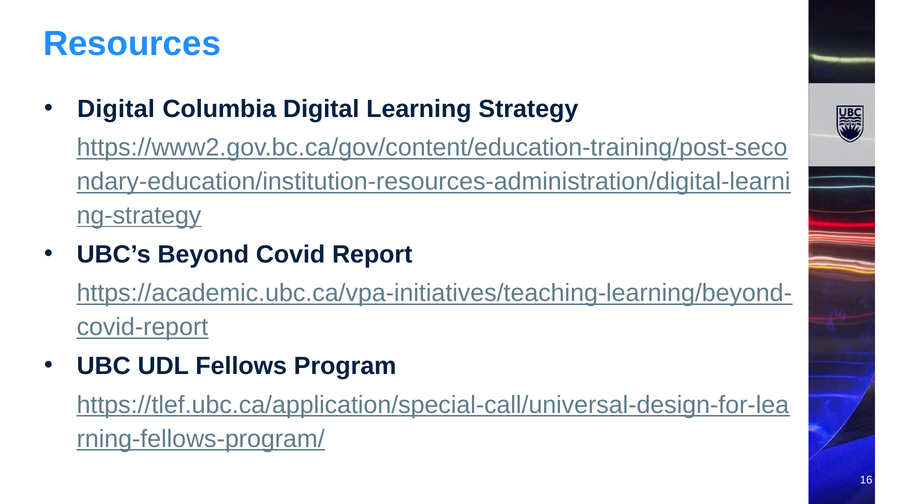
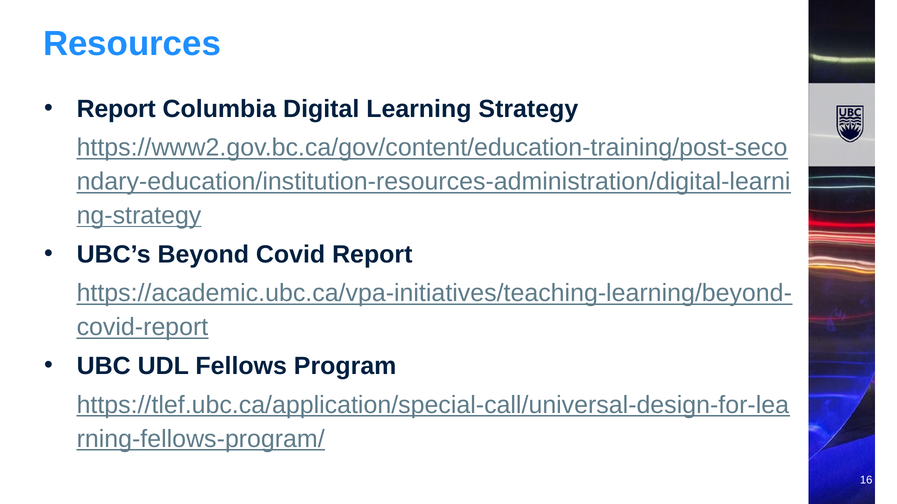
Digital at (116, 109): Digital -> Report
